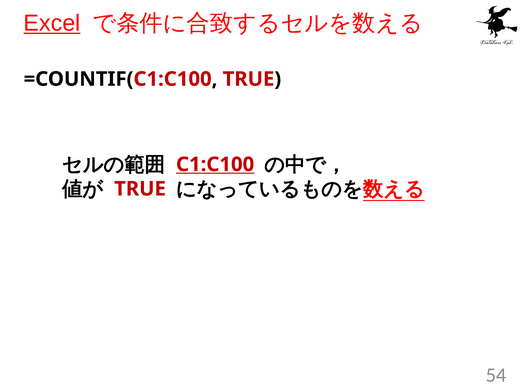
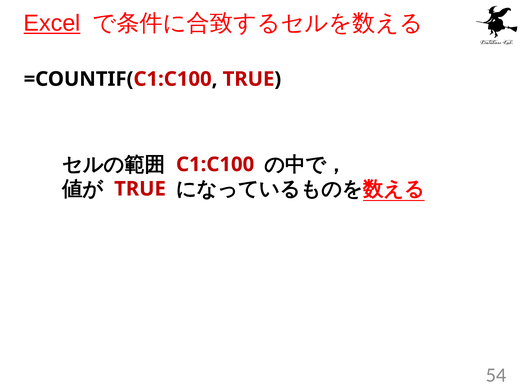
C1:C100 underline: present -> none
